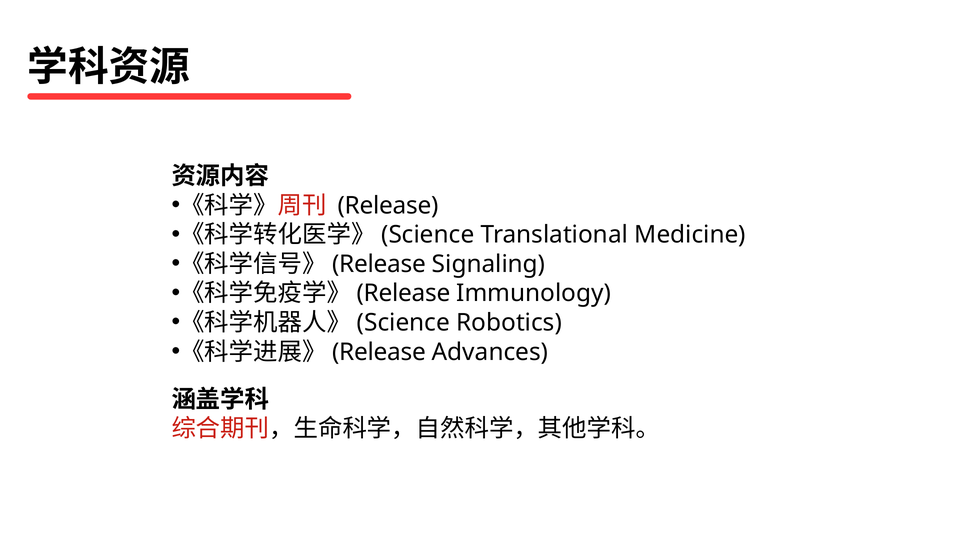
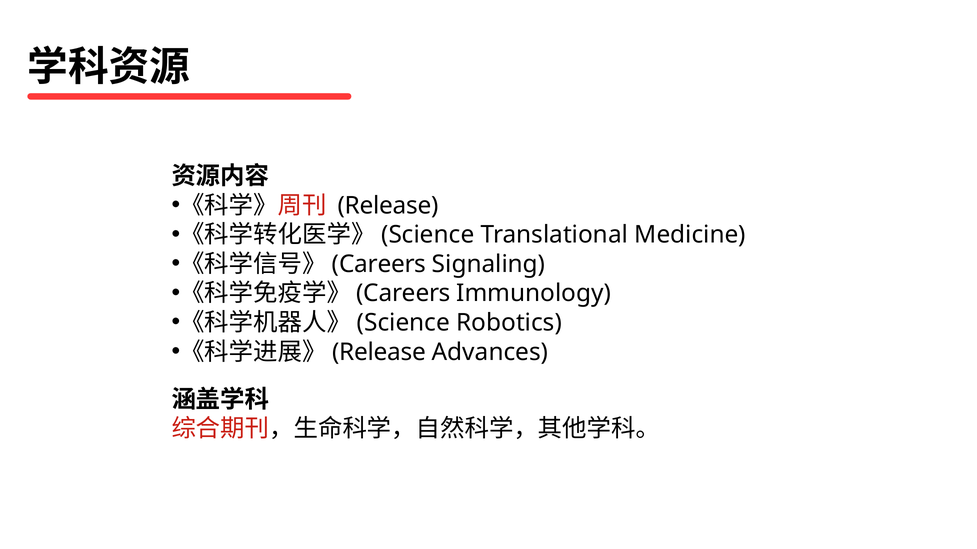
Release at (379, 264): Release -> Careers
Release at (404, 294): Release -> Careers
